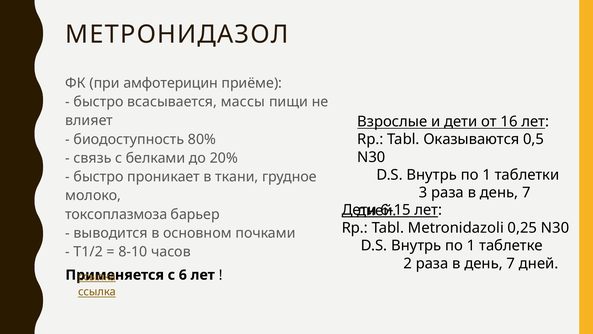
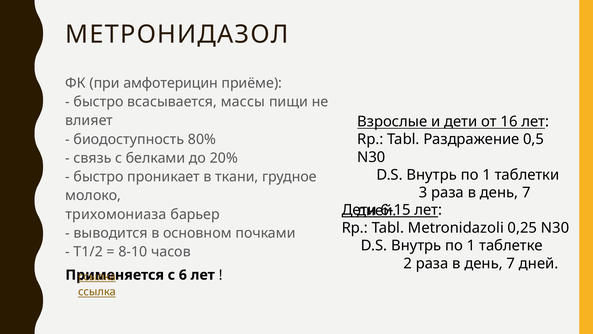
Оказываются: Оказываются -> Раздражение
токсоплазмоза: токсоплазмоза -> трихомониаза
